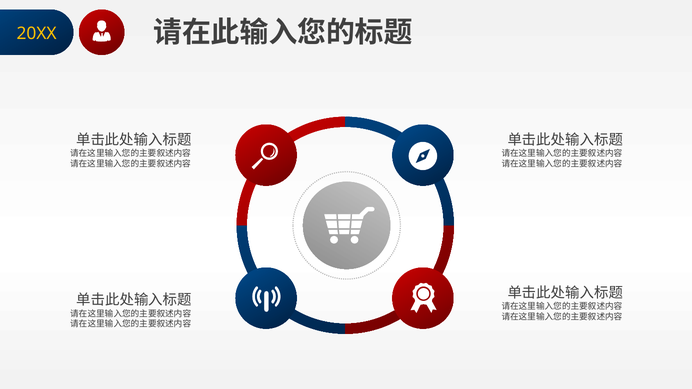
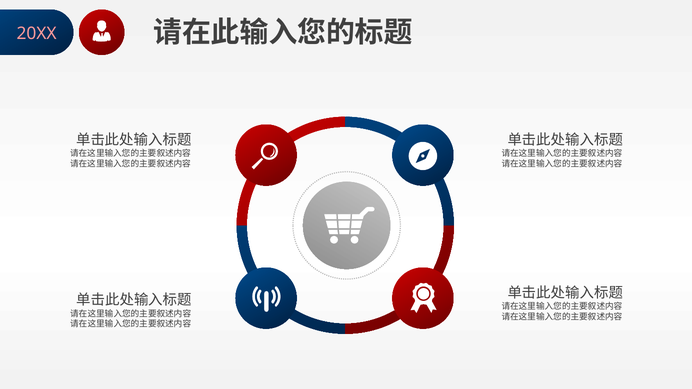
20XX colour: yellow -> pink
